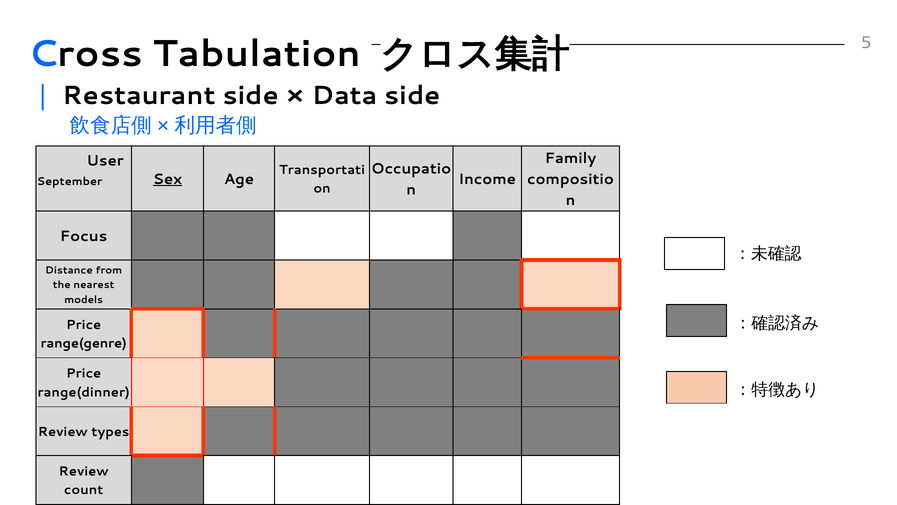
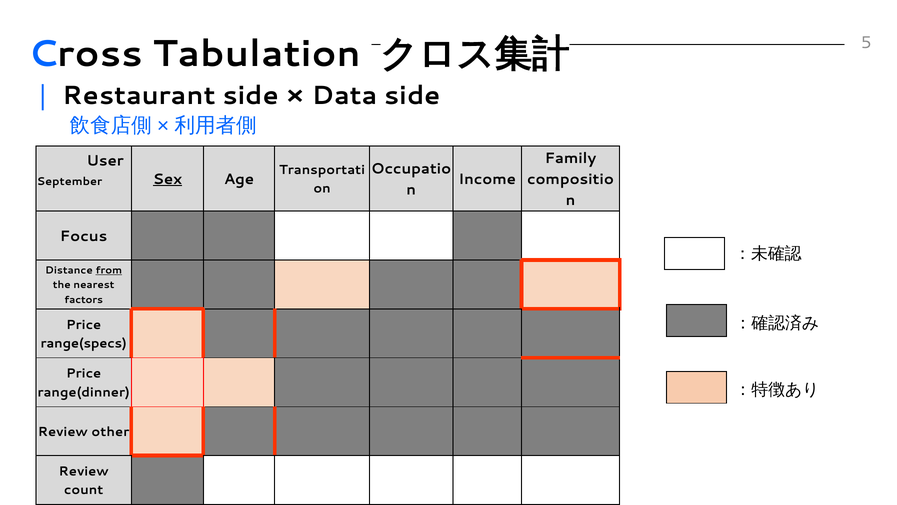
from underline: none -> present
models: models -> factors
range(genre: range(genre -> range(specs
types: types -> other
